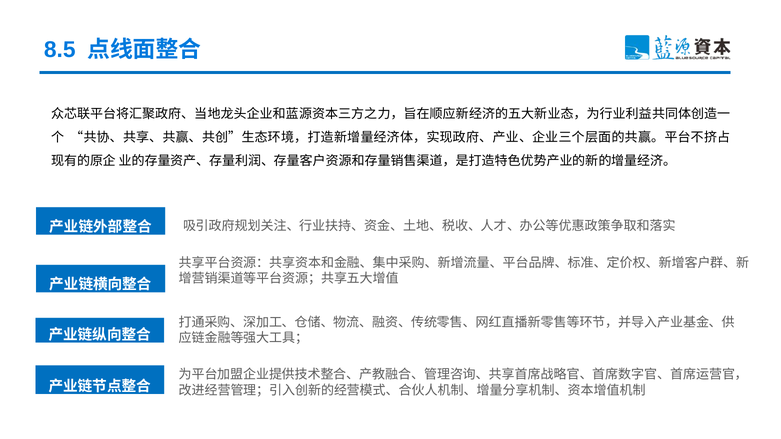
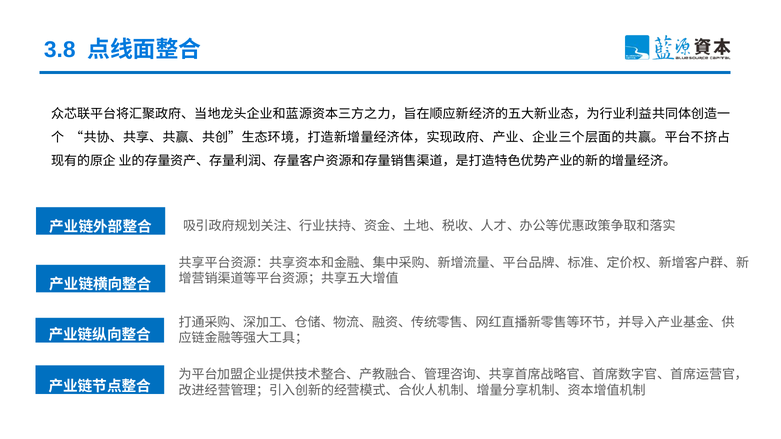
8.5: 8.5 -> 3.8
